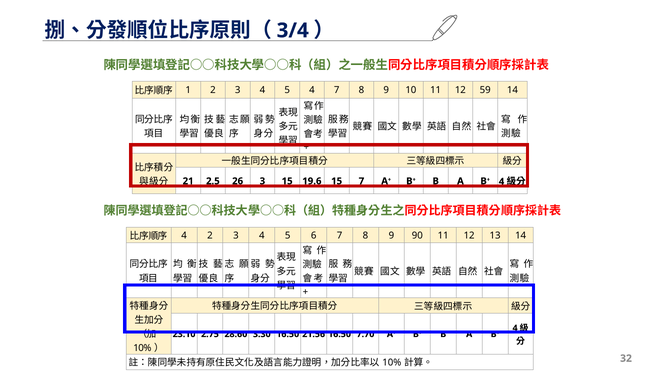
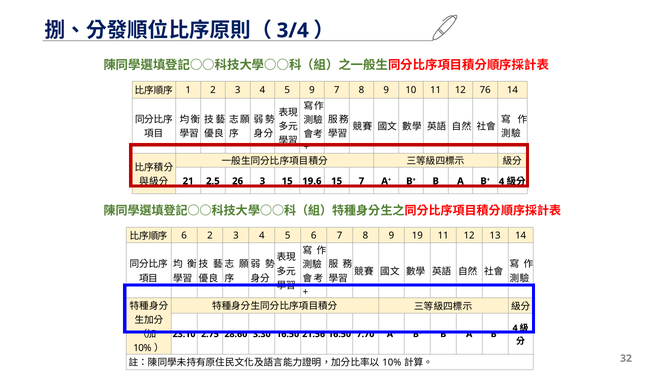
5 4: 4 -> 9
59: 59 -> 76
4 at (184, 236): 4 -> 6
90: 90 -> 19
